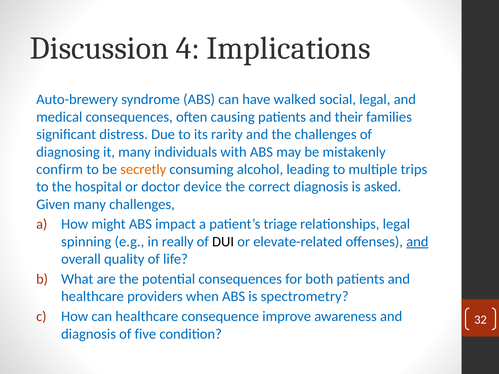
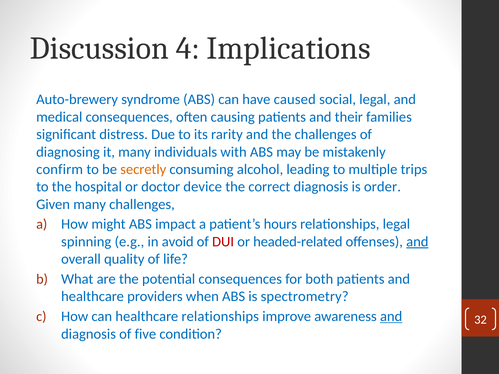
walked: walked -> caused
asked: asked -> order
triage: triage -> hours
really: really -> avoid
DUI colour: black -> red
elevate-related: elevate-related -> headed-related
healthcare consequence: consequence -> relationships
and at (391, 317) underline: none -> present
